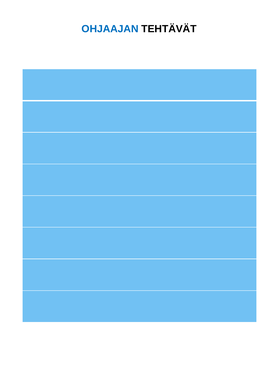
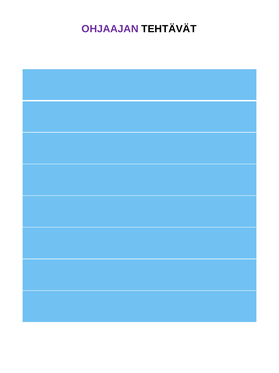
OHJAAJAN colour: blue -> purple
